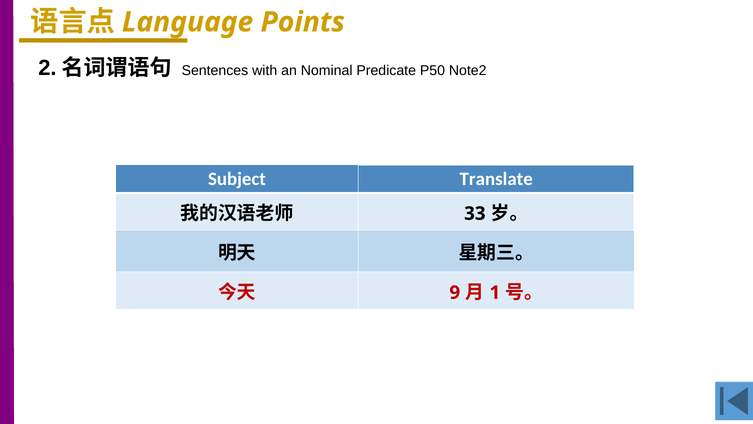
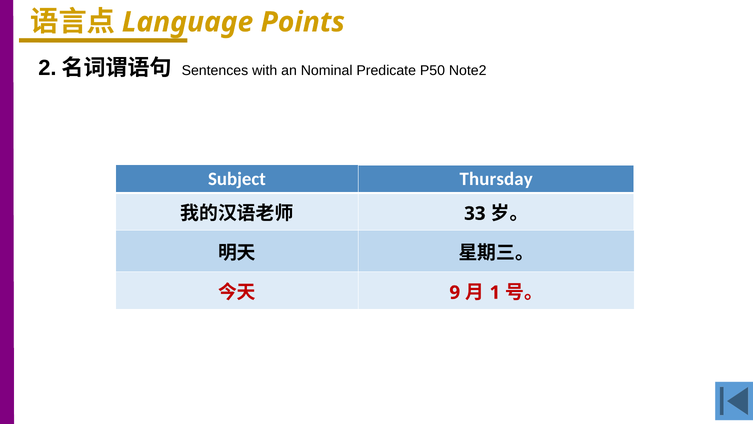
Translate: Translate -> Thursday
